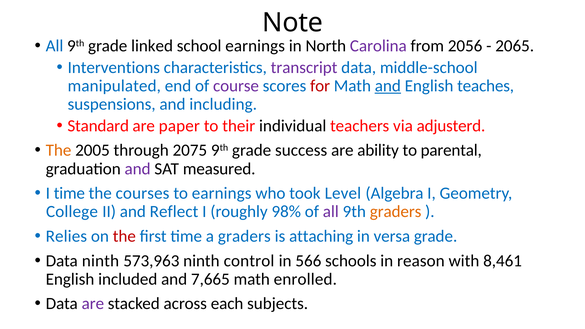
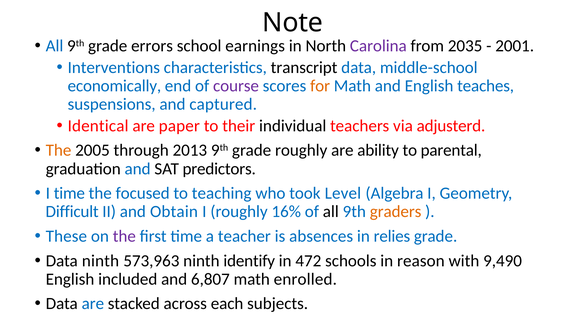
linked: linked -> errors
2056: 2056 -> 2035
2065: 2065 -> 2001
transcript colour: purple -> black
manipulated: manipulated -> economically
for colour: red -> orange
and at (388, 86) underline: present -> none
including: including -> captured
Standard: Standard -> Identical
2075: 2075 -> 2013
grade success: success -> roughly
and at (138, 169) colour: purple -> blue
measured: measured -> predictors
courses: courses -> focused
to earnings: earnings -> teaching
College: College -> Difficult
Reflect: Reflect -> Obtain
98%: 98% -> 16%
all at (331, 212) colour: purple -> black
Relies: Relies -> These
the at (124, 236) colour: red -> purple
a graders: graders -> teacher
attaching: attaching -> absences
versa: versa -> relies
control: control -> identify
566: 566 -> 472
8,461: 8,461 -> 9,490
7,665: 7,665 -> 6,807
are at (93, 304) colour: purple -> blue
